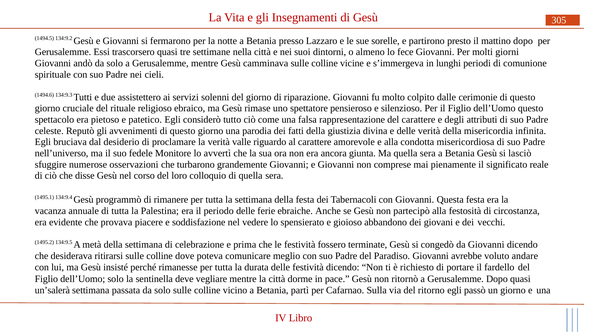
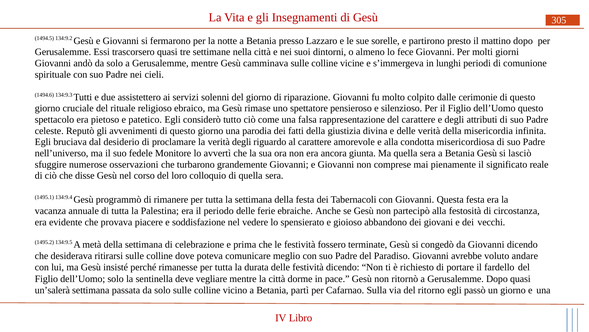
verità valle: valle -> degli
